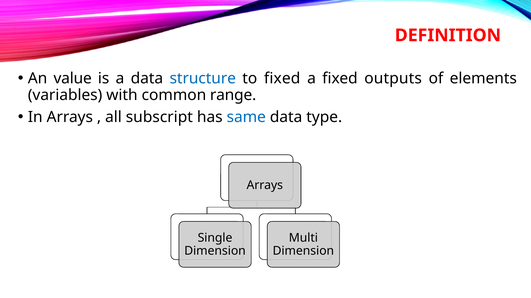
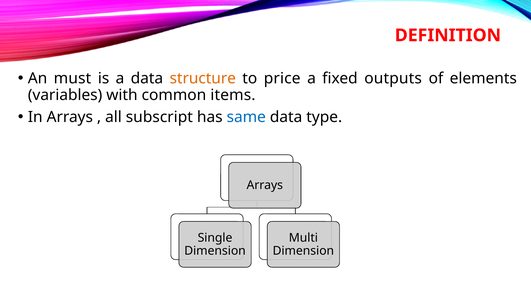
value: value -> must
structure colour: blue -> orange
to fixed: fixed -> price
range: range -> items
